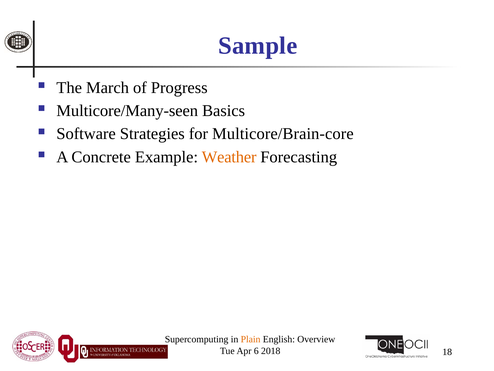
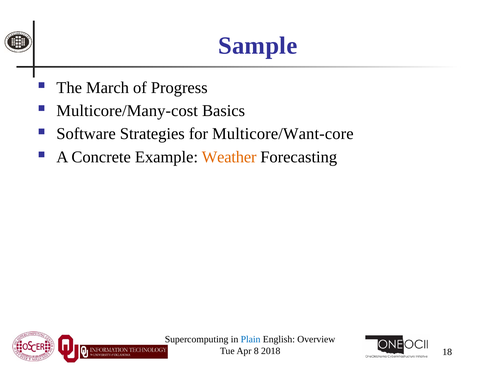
Multicore/Many-seen: Multicore/Many-seen -> Multicore/Many-cost
Multicore/Brain-core: Multicore/Brain-core -> Multicore/Want-core
Plain colour: orange -> blue
6: 6 -> 8
